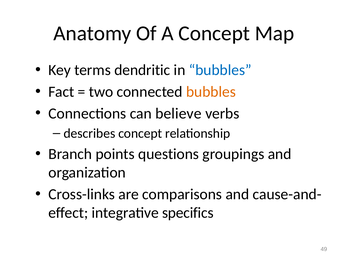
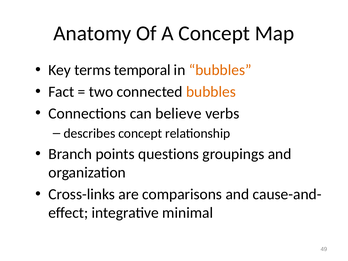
dendritic: dendritic -> temporal
bubbles at (220, 70) colour: blue -> orange
specifics: specifics -> minimal
